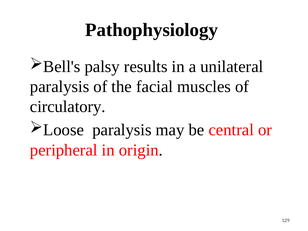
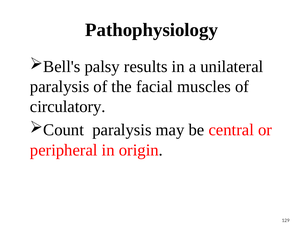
Loose: Loose -> Count
